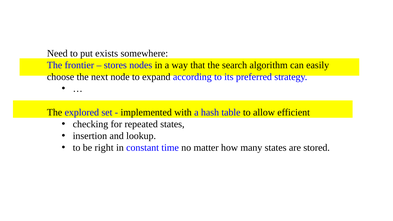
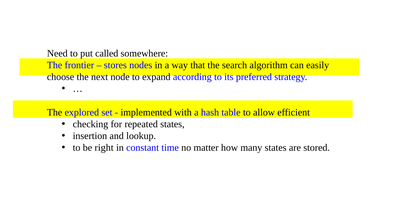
exists: exists -> called
